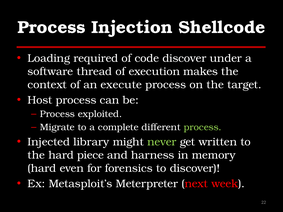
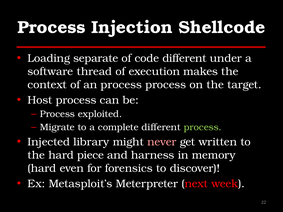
required: required -> separate
code discover: discover -> different
an execute: execute -> process
never colour: light green -> pink
